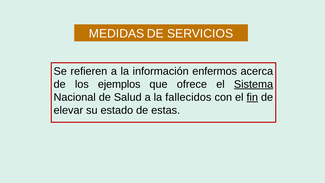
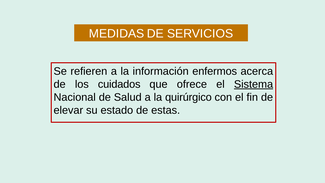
ejemplos: ejemplos -> cuidados
fallecidos: fallecidos -> quirúrgico
fin underline: present -> none
